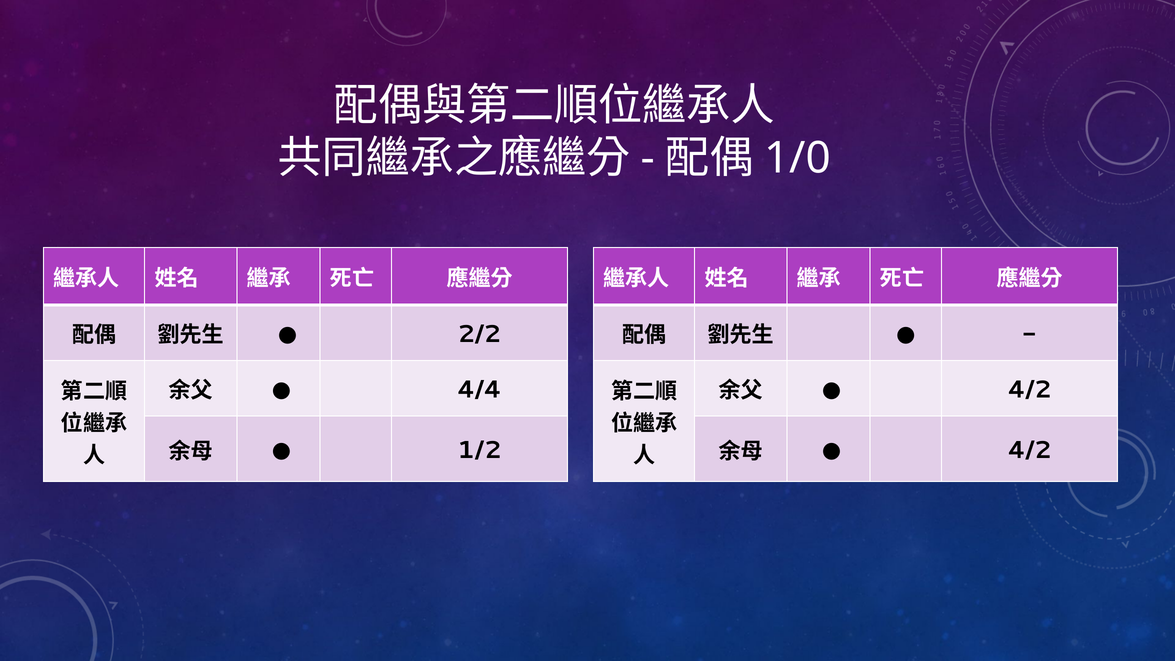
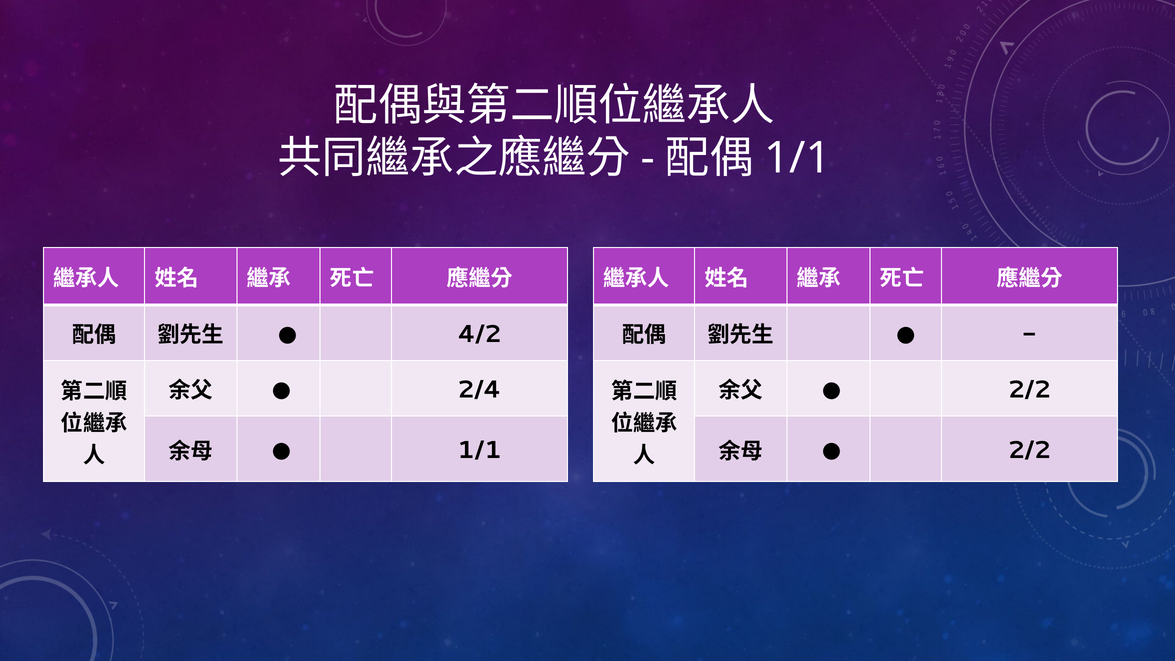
1/0 at (797, 158): 1/0 -> 1/1
2/2: 2/2 -> 4/2
4/4: 4/4 -> 2/4
4/2 at (1030, 390): 4/2 -> 2/2
1/2 at (479, 450): 1/2 -> 1/1
4/2 at (1030, 450): 4/2 -> 2/2
